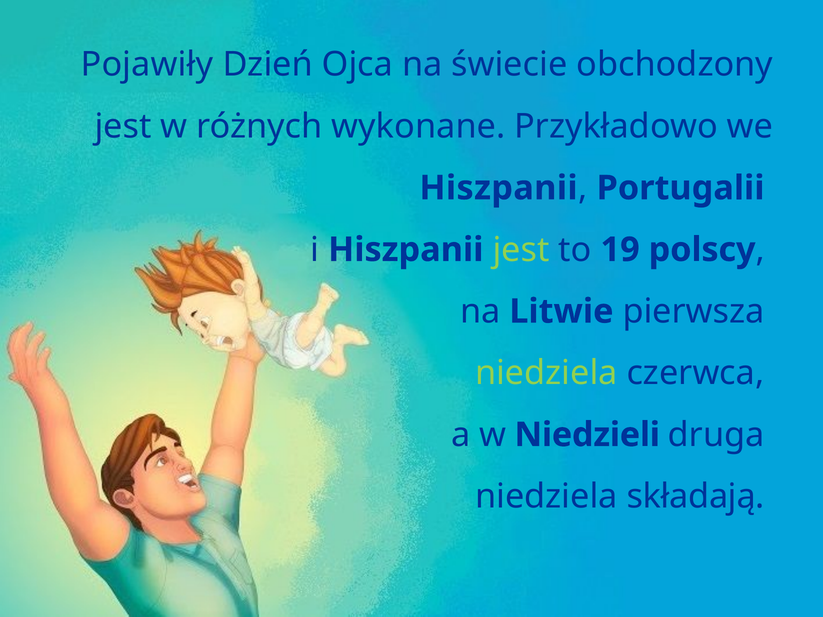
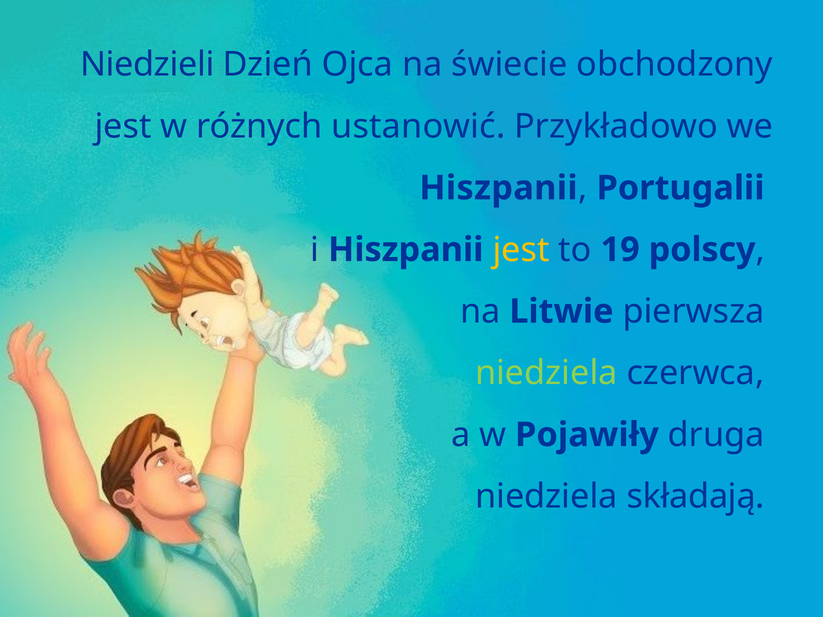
Pojawiły: Pojawiły -> Niedzieli
wykonane: wykonane -> ustanowić
jest at (521, 250) colour: light green -> yellow
Niedzieli: Niedzieli -> Pojawiły
